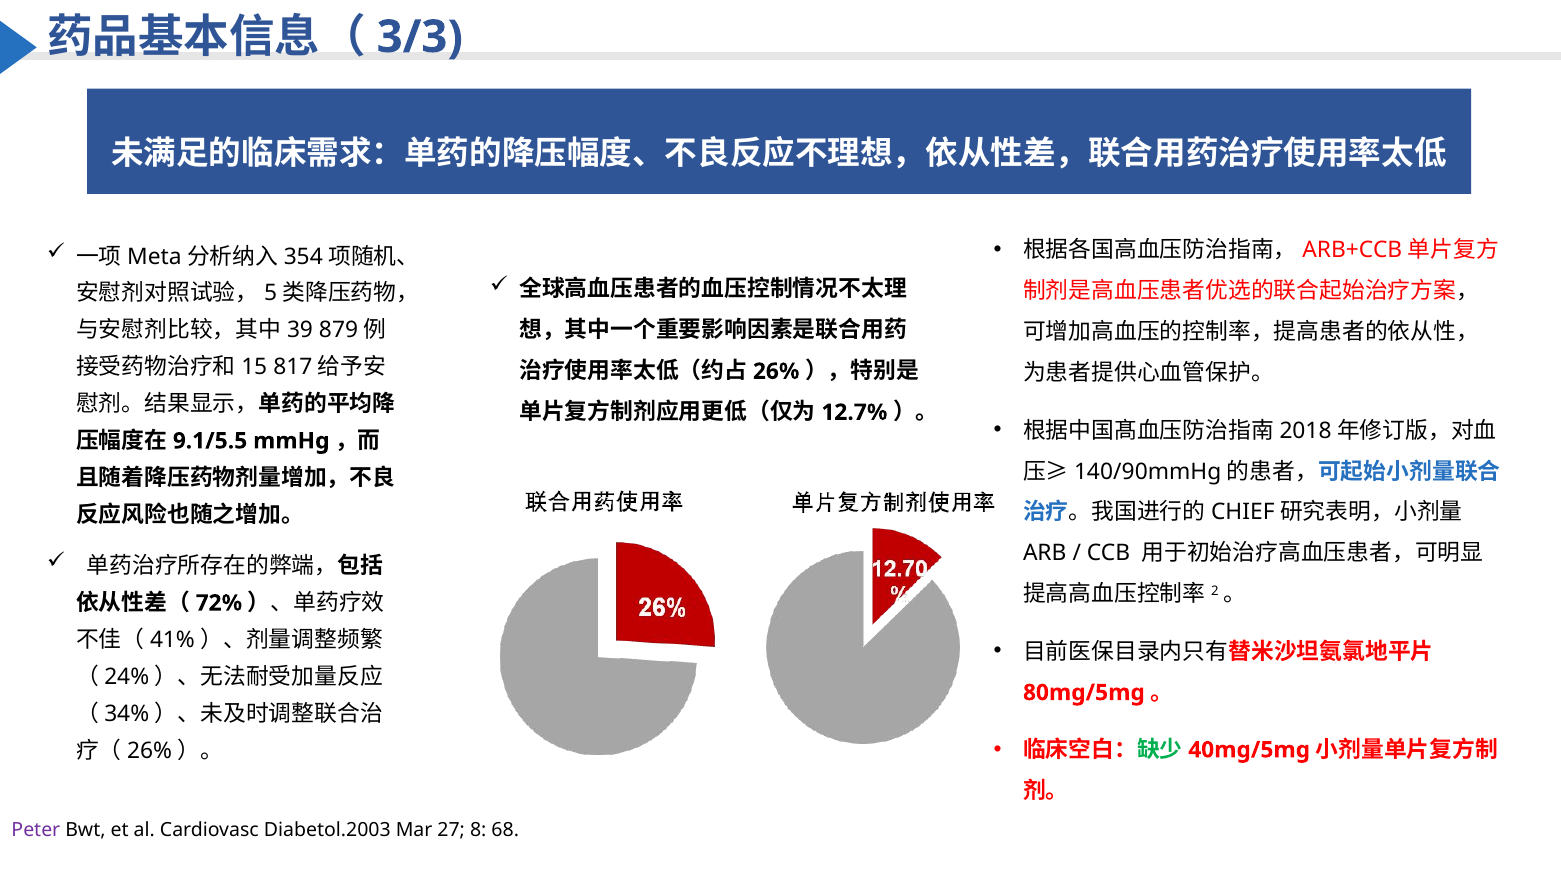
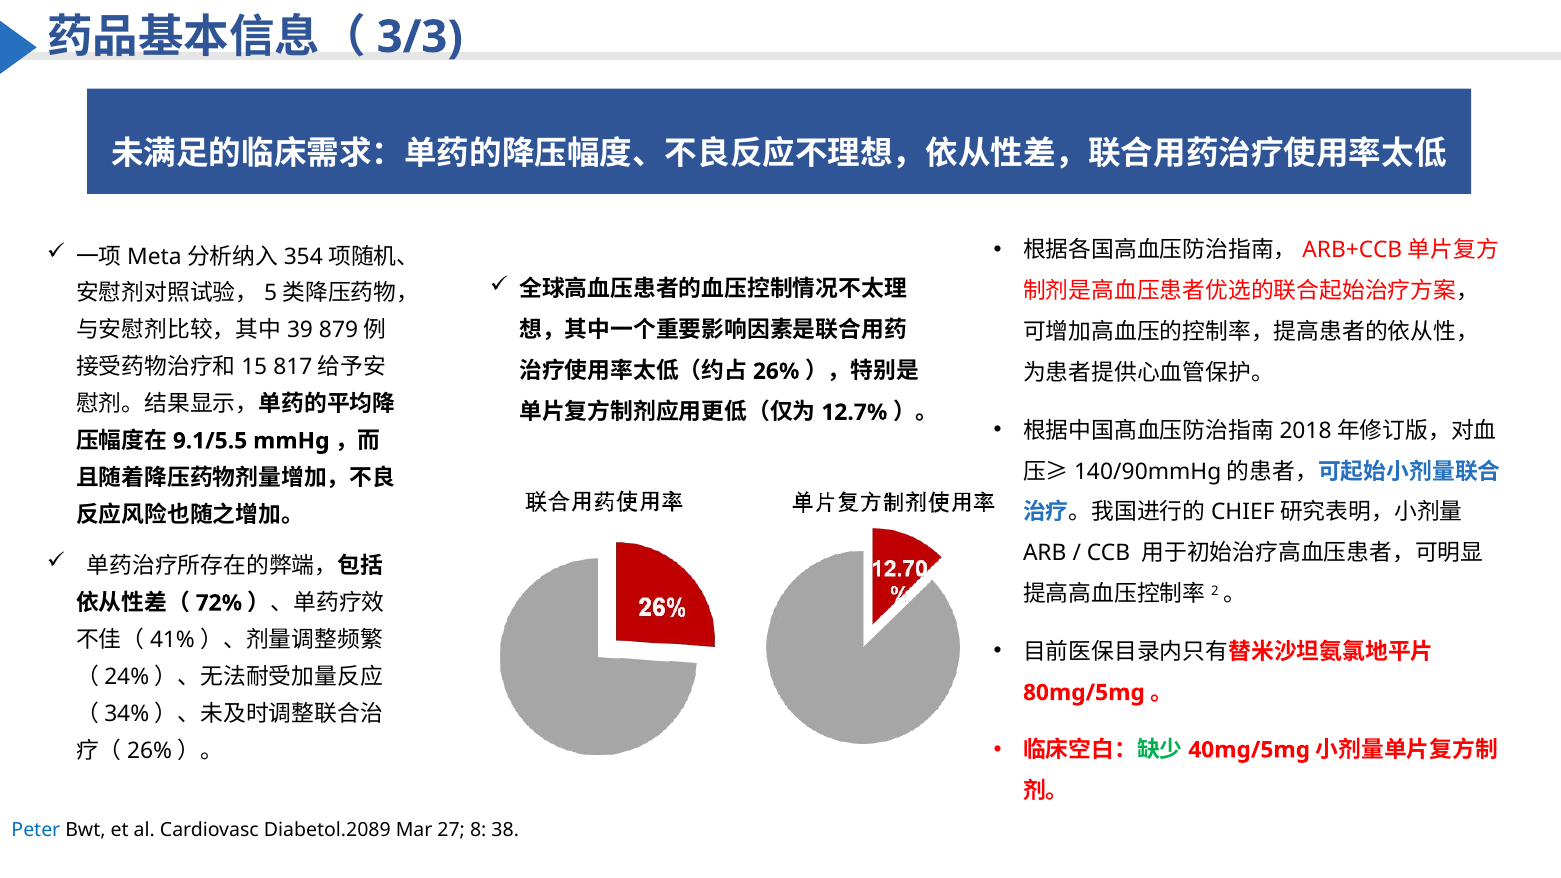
Peter colour: purple -> blue
Diabetol.2003: Diabetol.2003 -> Diabetol.2089
68: 68 -> 38
